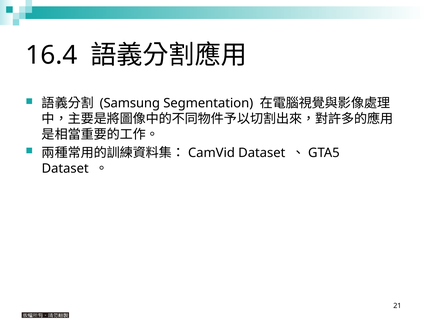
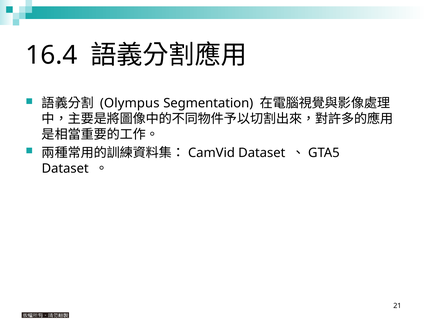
Samsung: Samsung -> Olympus
